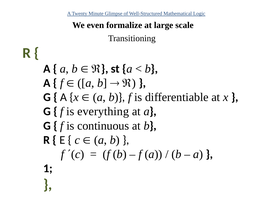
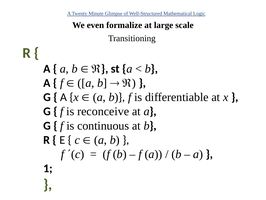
everything: everything -> reconceive
